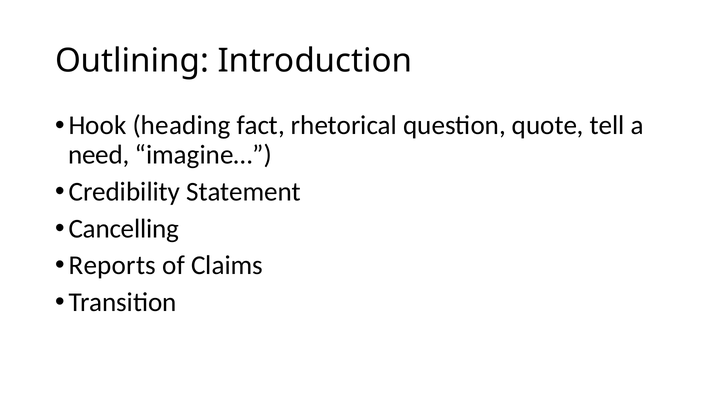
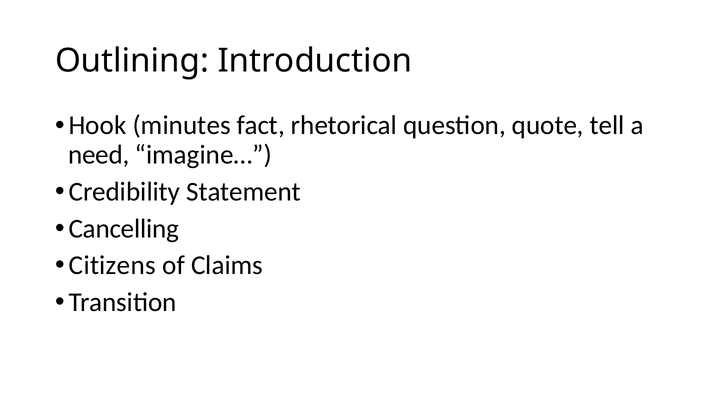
heading: heading -> minutes
Reports: Reports -> Citizens
